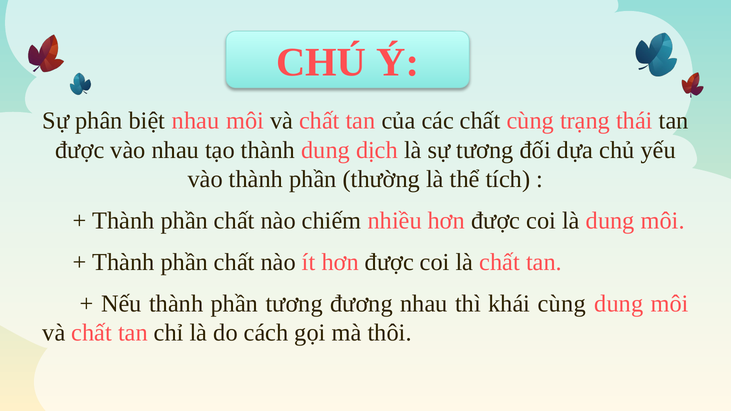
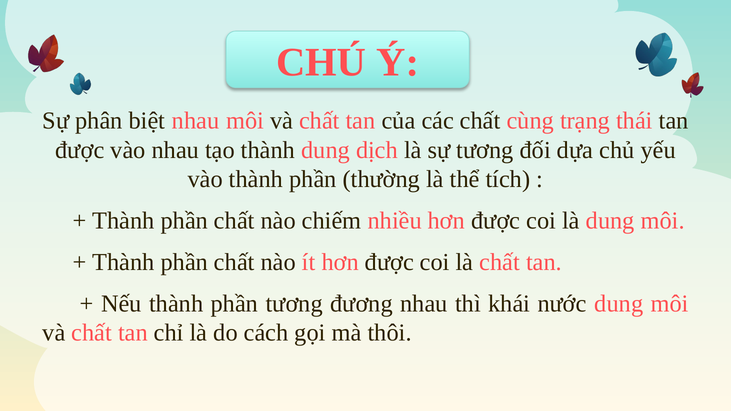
khái cùng: cùng -> nước
